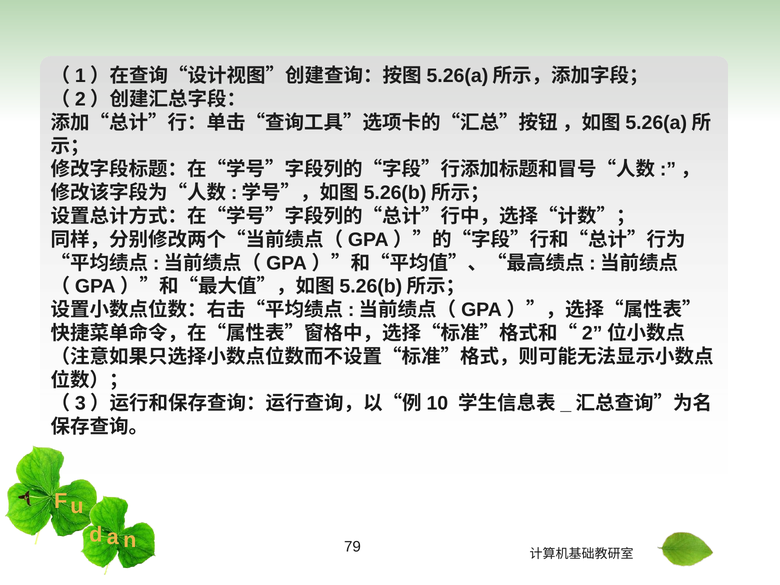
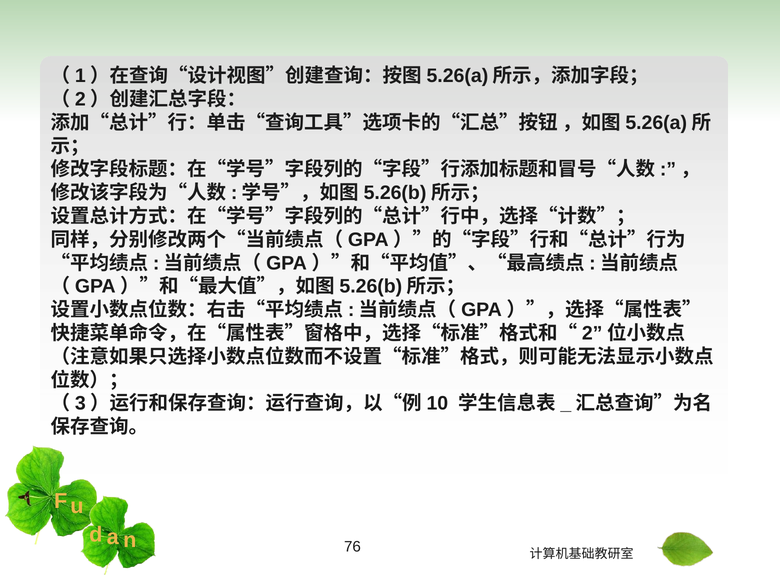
79: 79 -> 76
